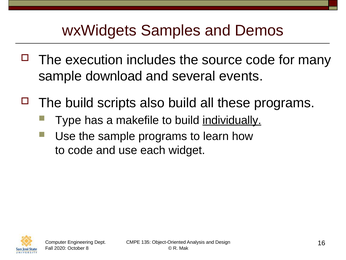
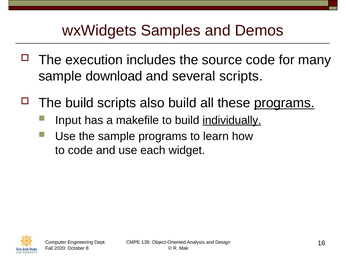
several events: events -> scripts
programs at (284, 103) underline: none -> present
Type: Type -> Input
